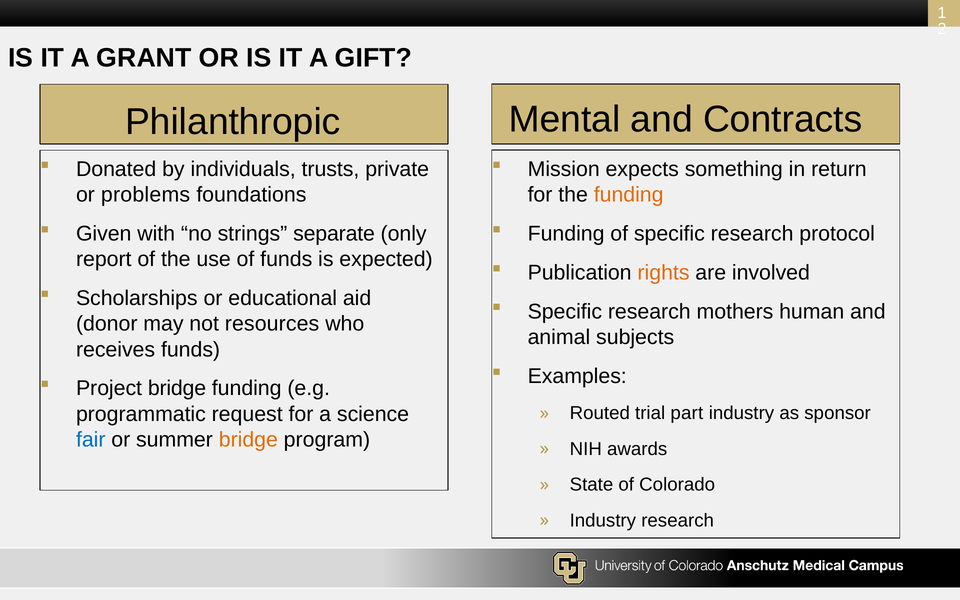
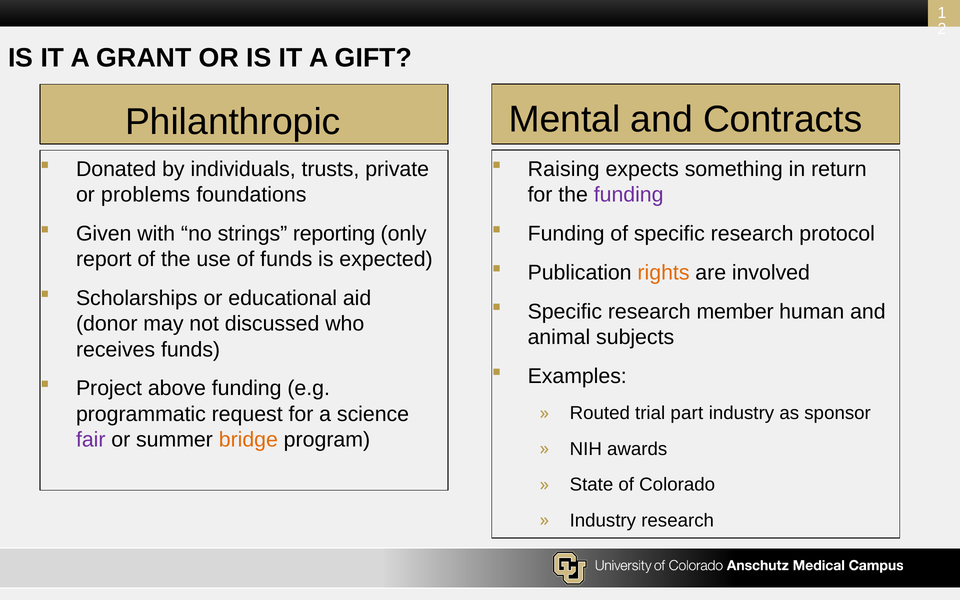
Mission: Mission -> Raising
funding at (629, 195) colour: orange -> purple
separate: separate -> reporting
mothers: mothers -> member
resources: resources -> discussed
Project bridge: bridge -> above
fair colour: blue -> purple
